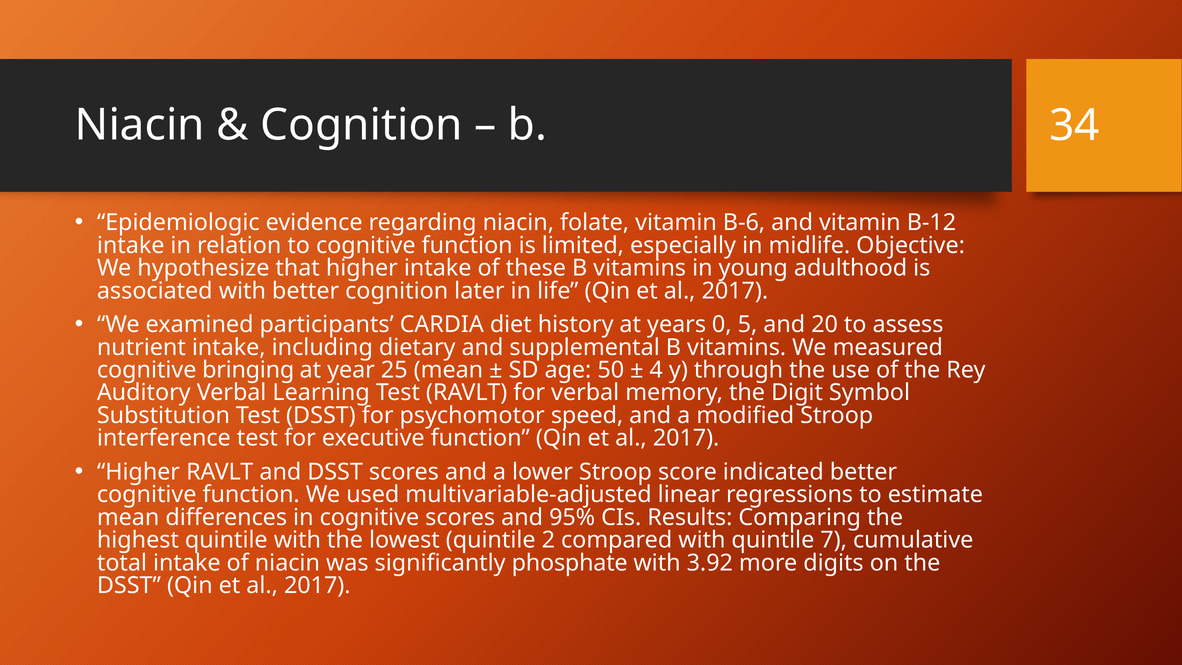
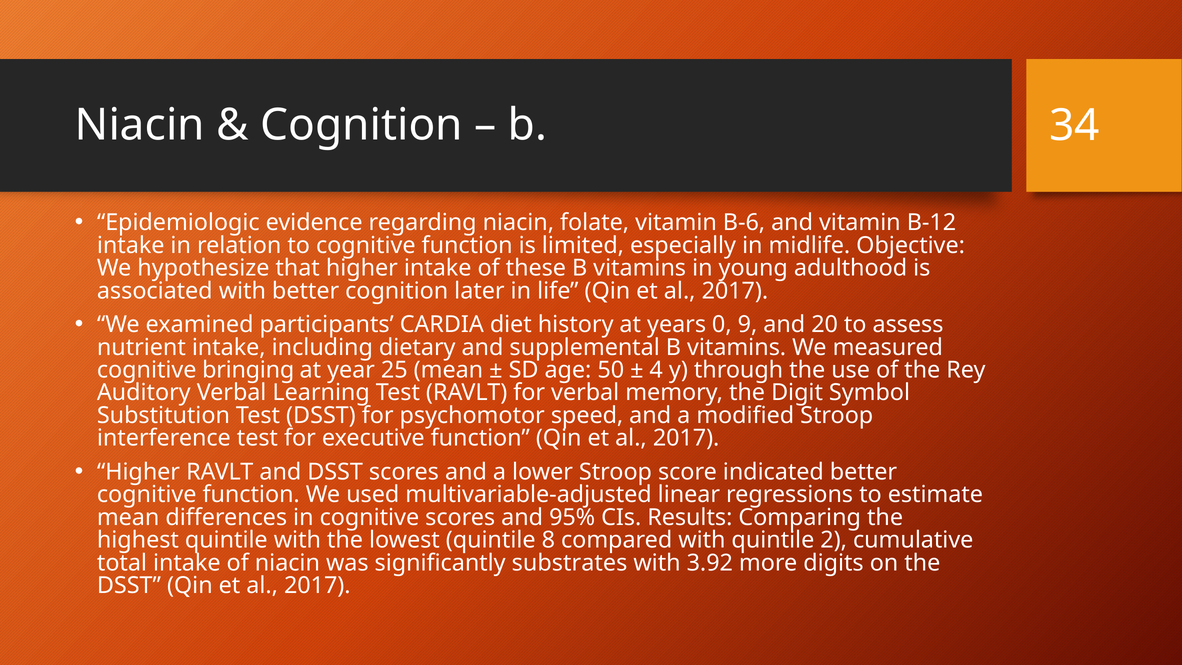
5: 5 -> 9
2: 2 -> 8
7: 7 -> 2
phosphate: phosphate -> substrates
